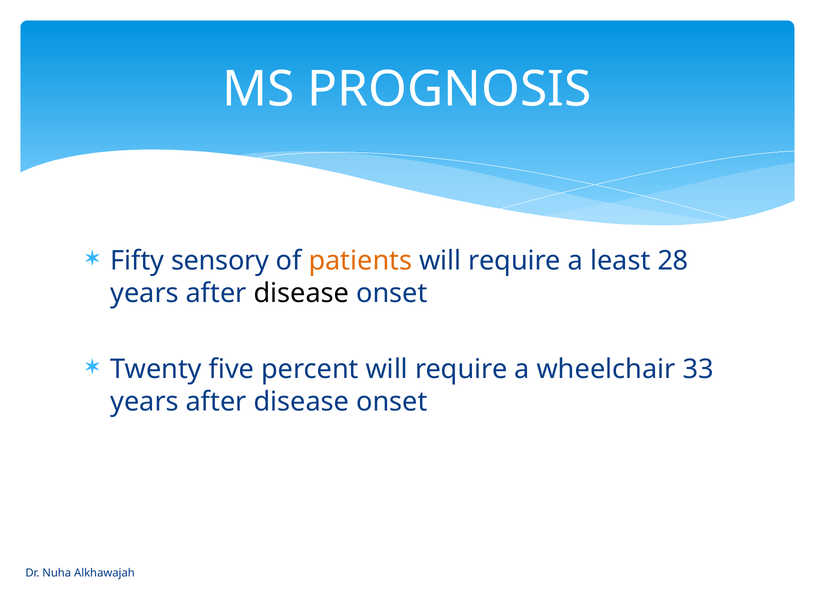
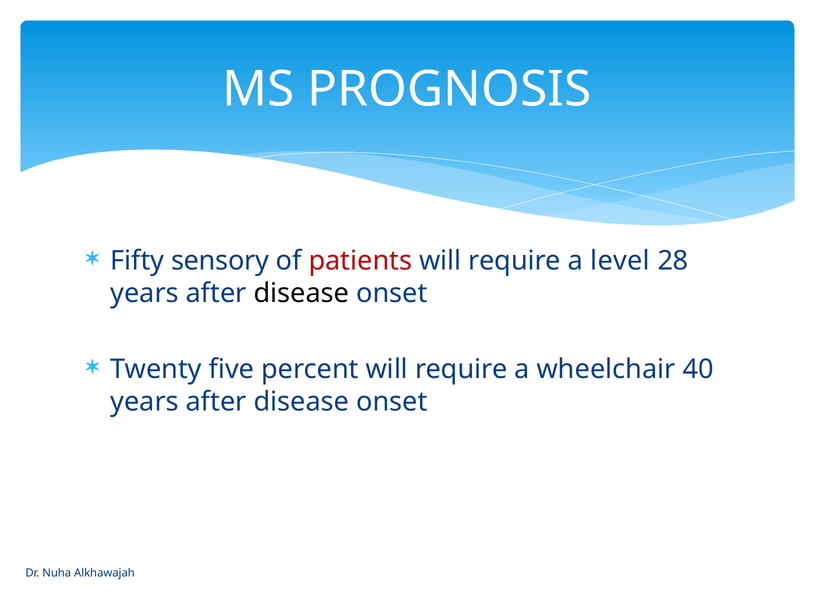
patients colour: orange -> red
least: least -> level
33: 33 -> 40
